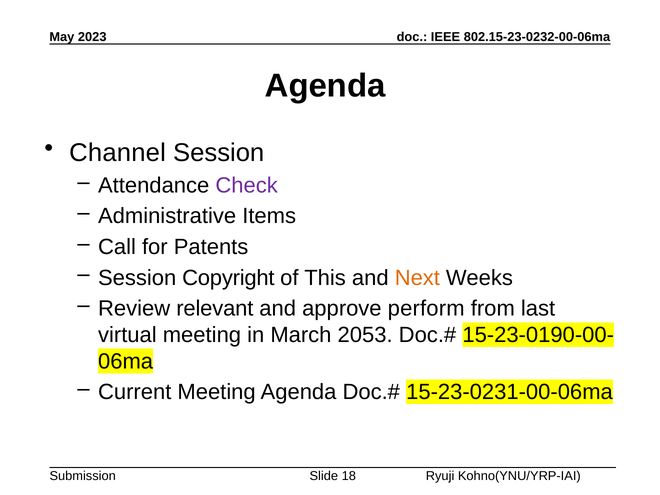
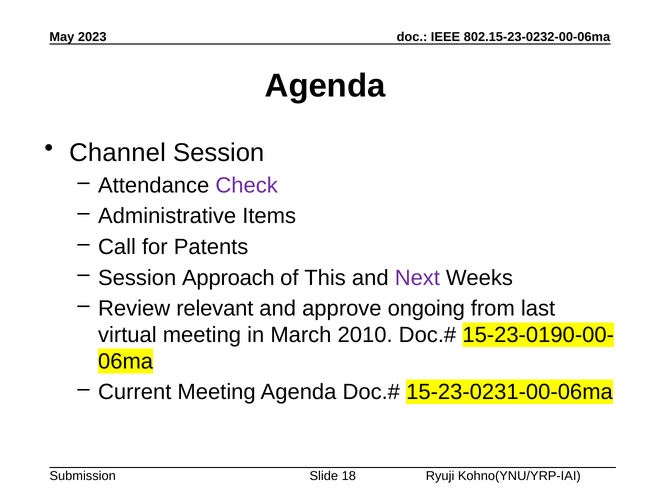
Copyright: Copyright -> Approach
Next colour: orange -> purple
perform: perform -> ongoing
2053: 2053 -> 2010
